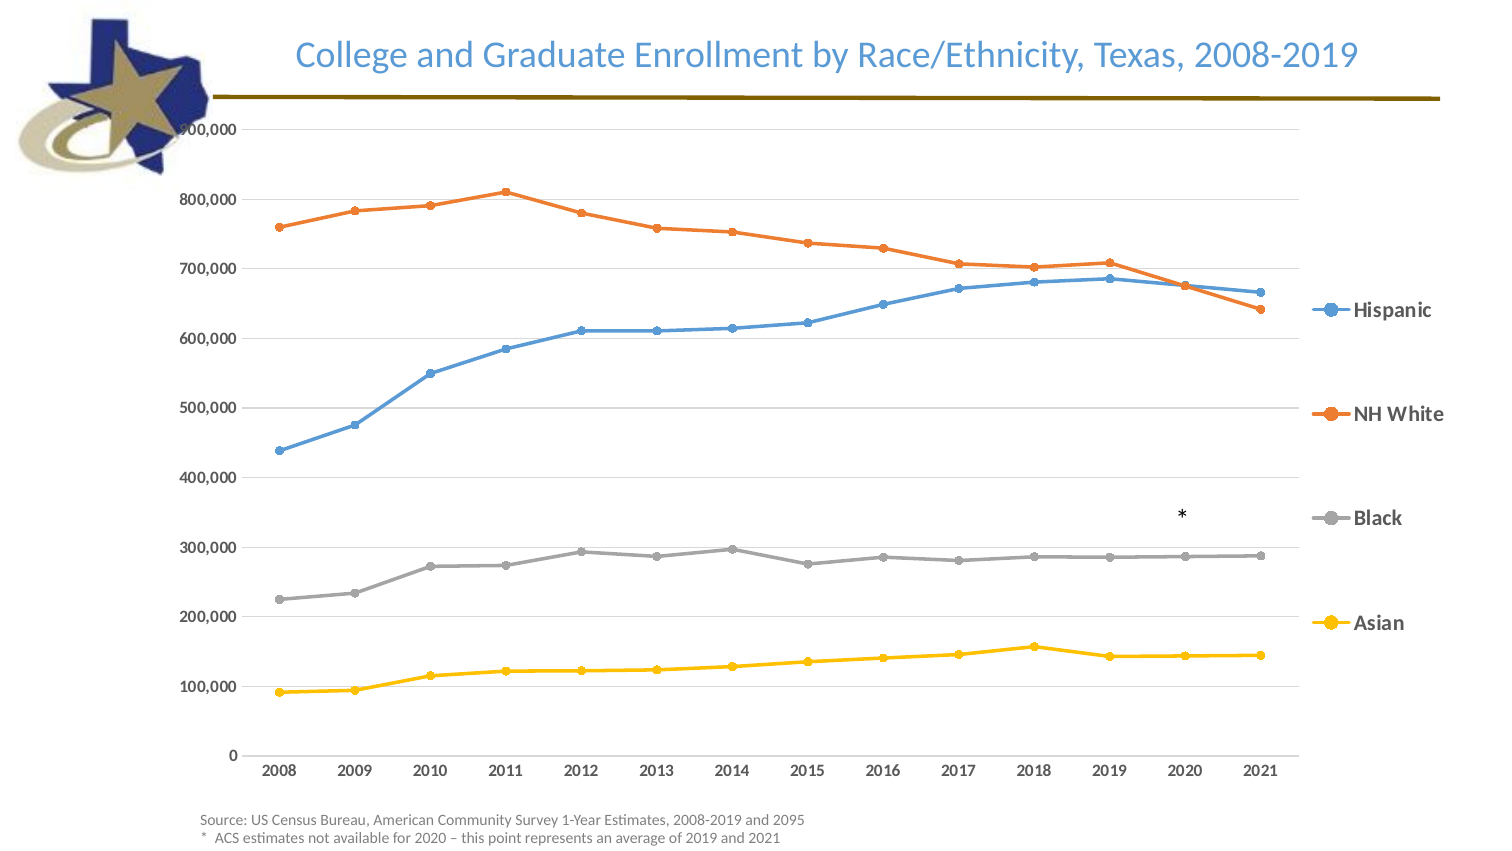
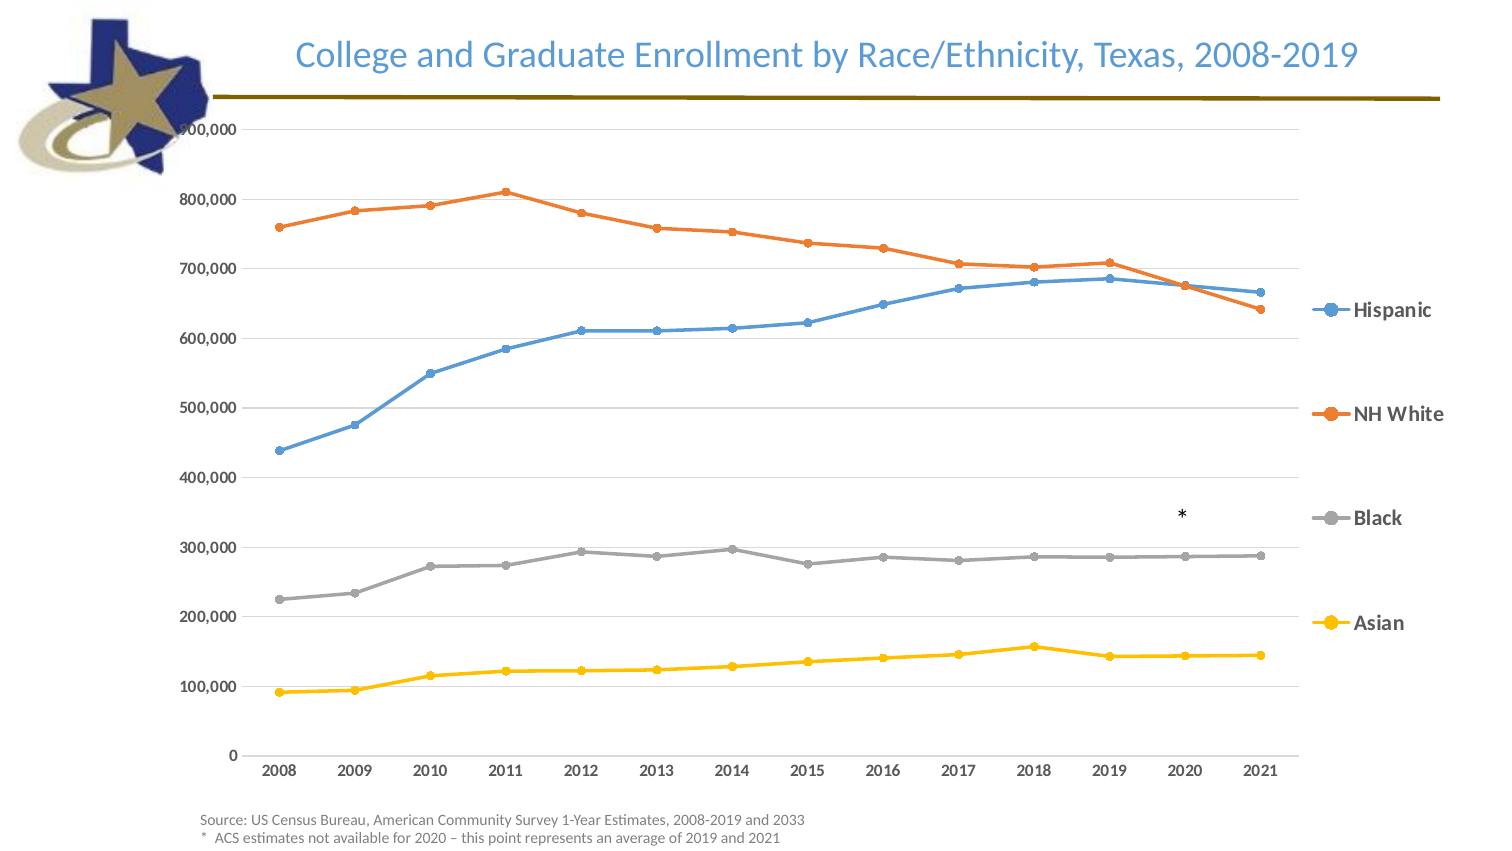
2095: 2095 -> 2033
